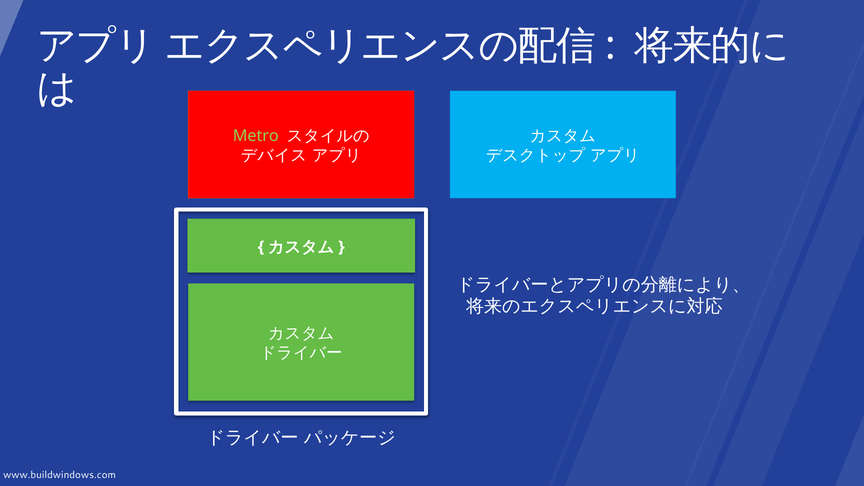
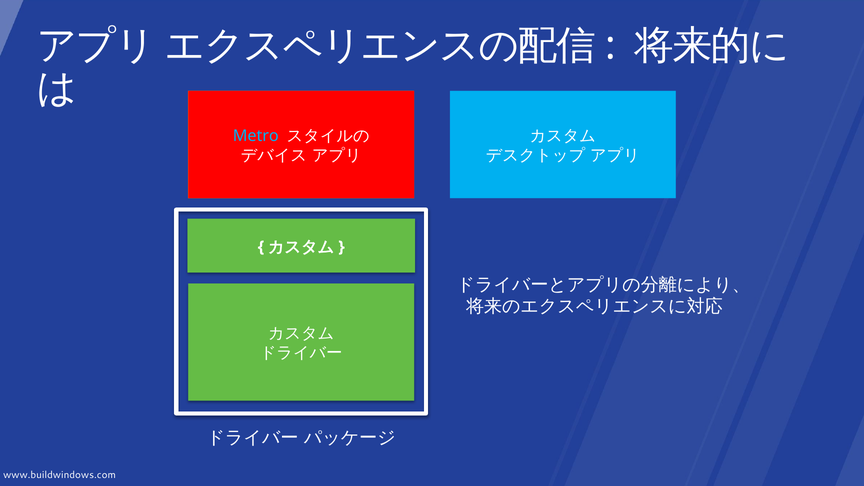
Metro colour: light green -> light blue
